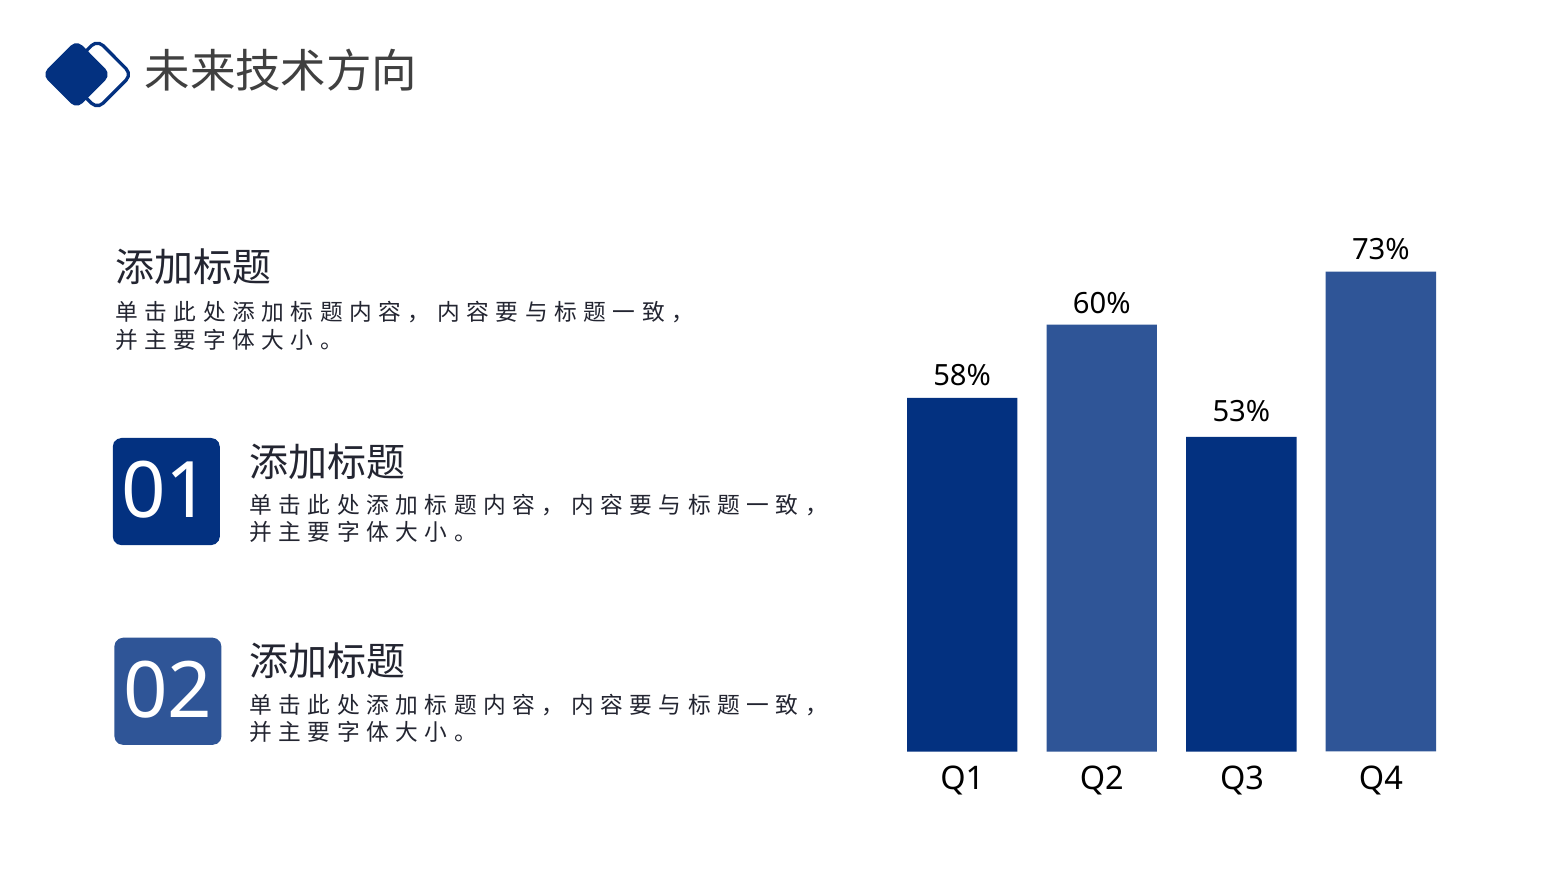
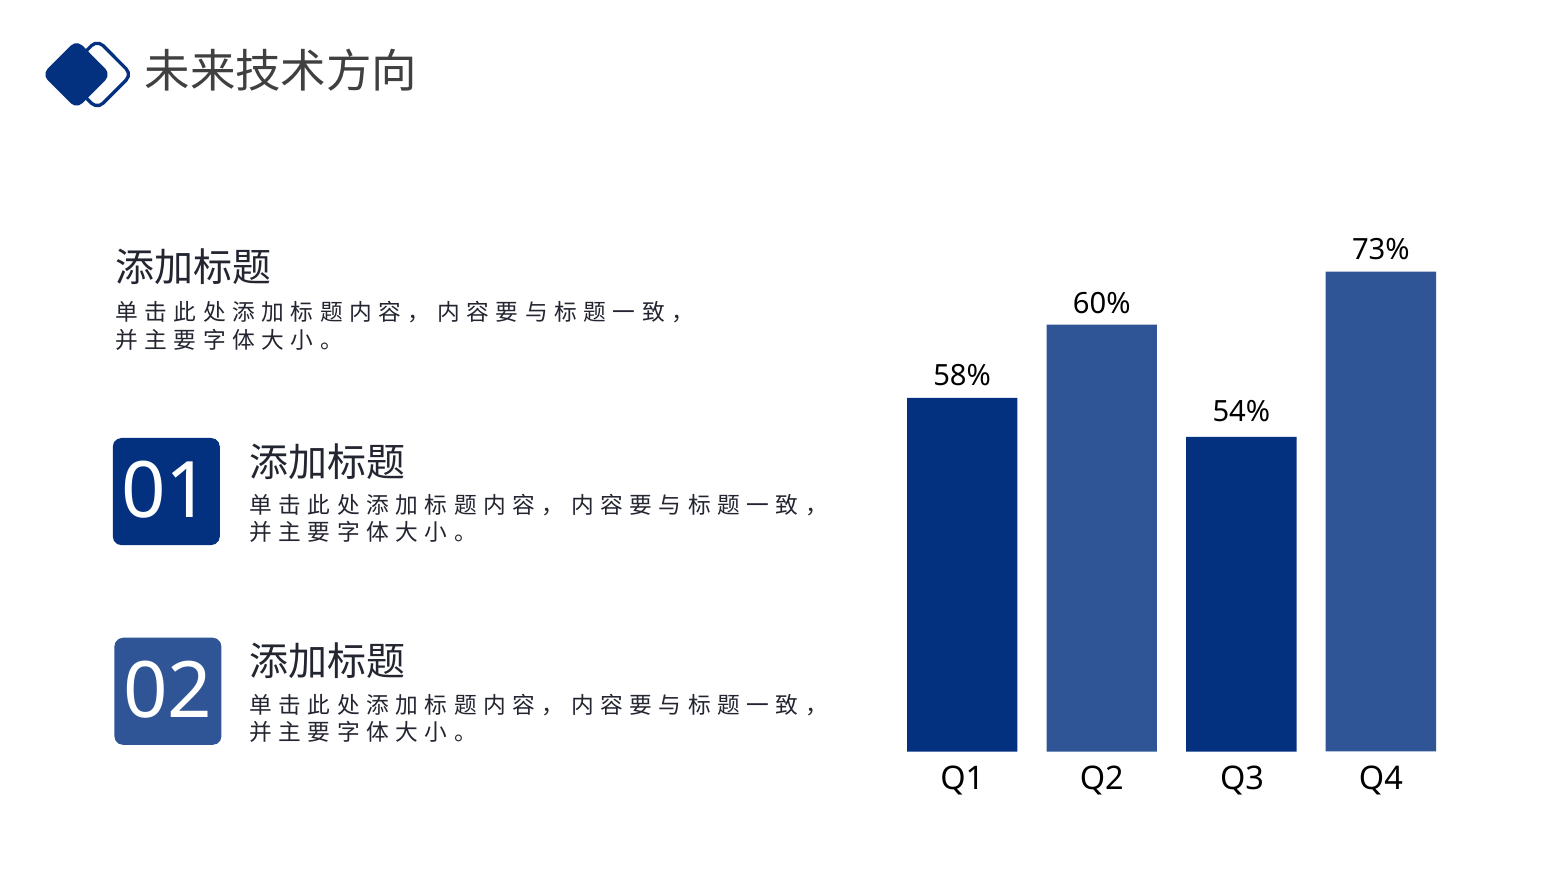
53%: 53% -> 54%
